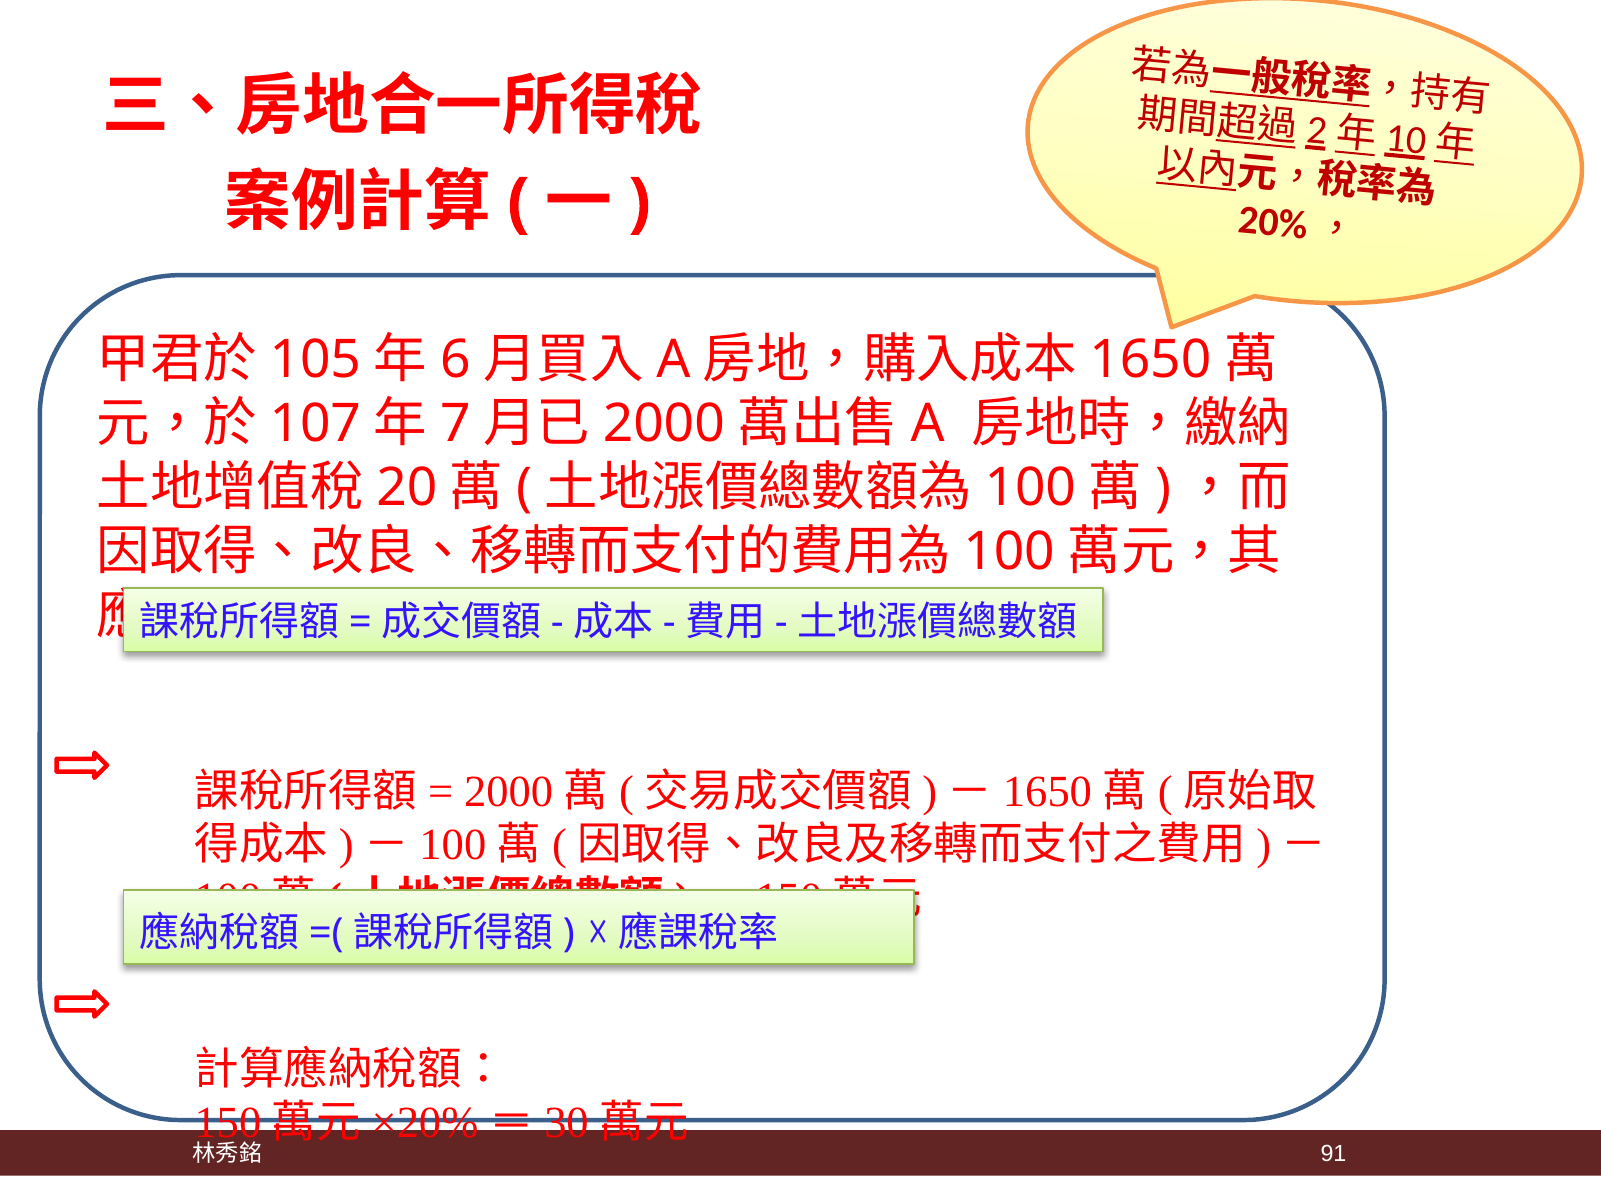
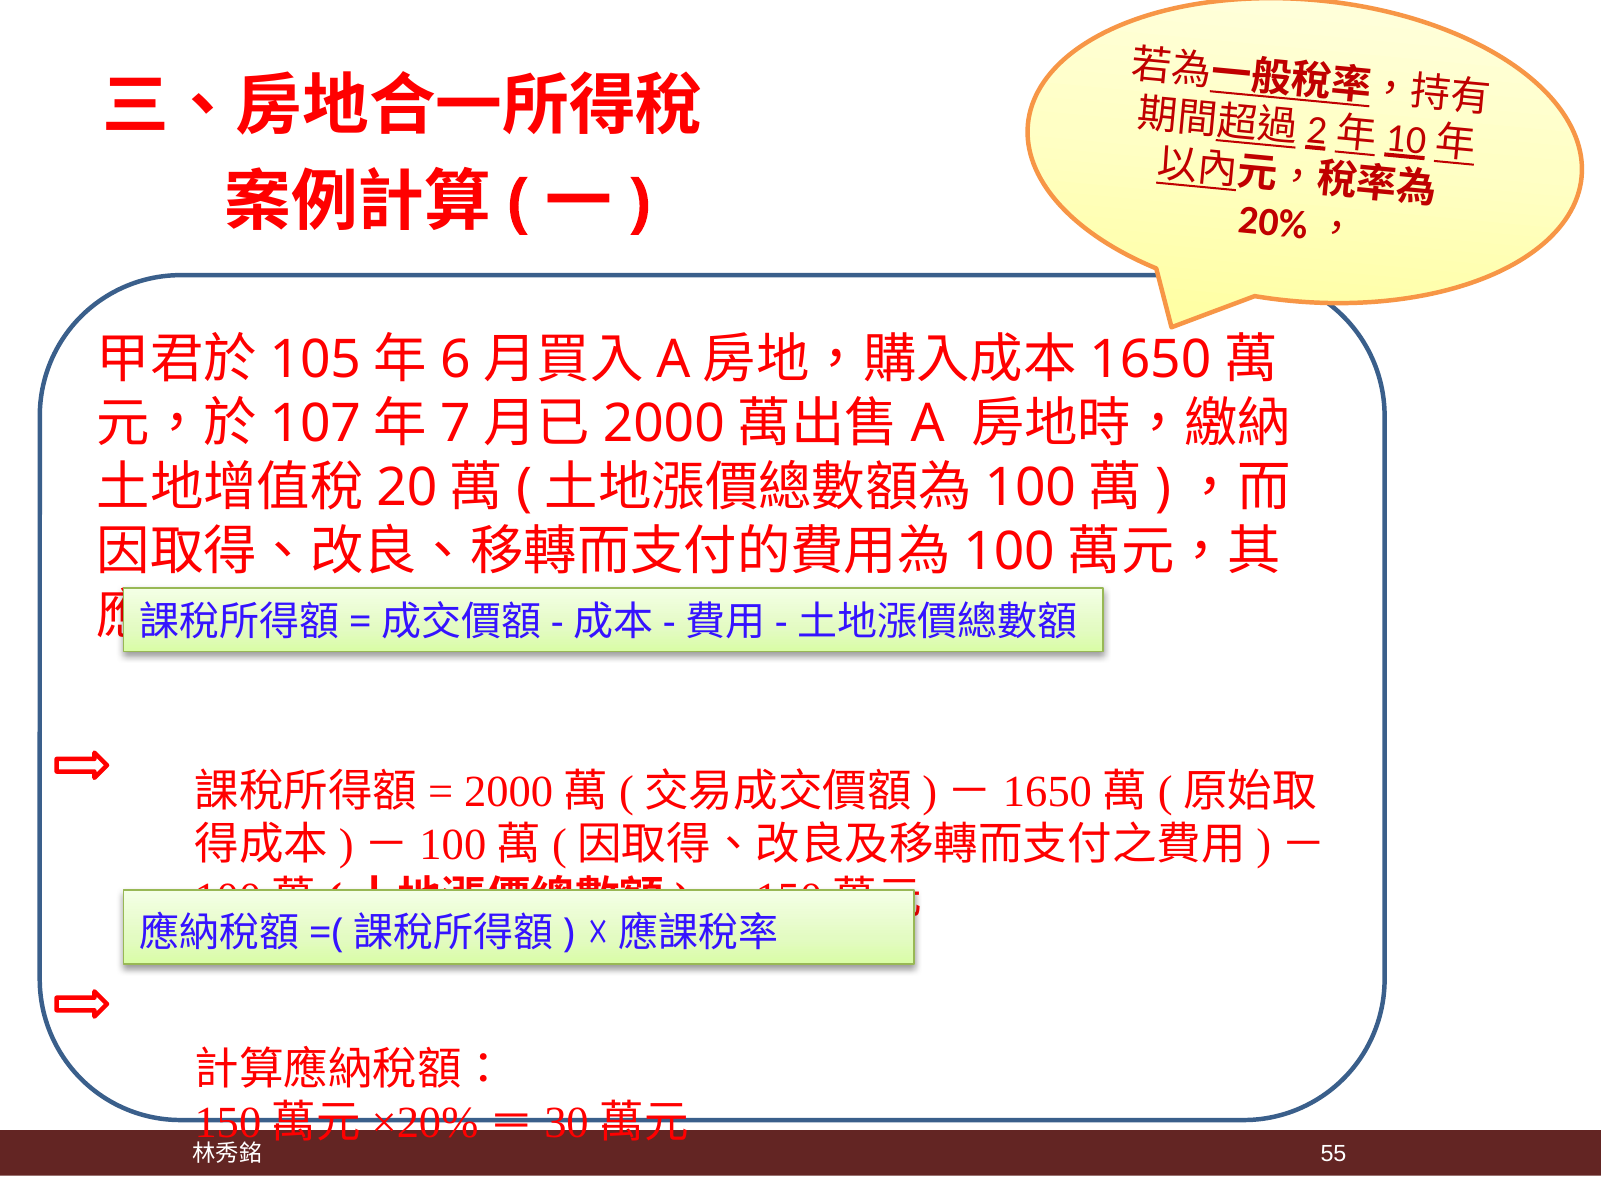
91: 91 -> 55
